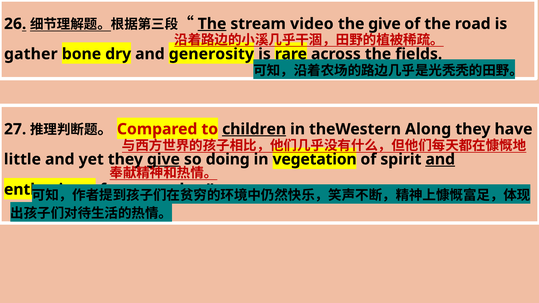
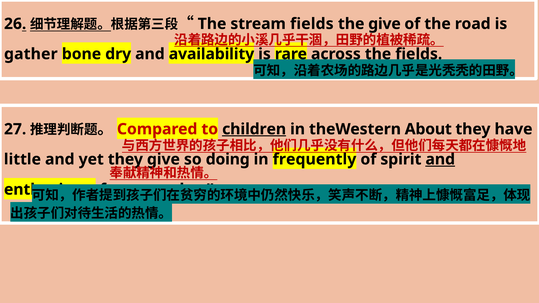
The at (212, 24) underline: present -> none
stream video: video -> fields
generosity: generosity -> availability
Along: Along -> About
give at (163, 159) underline: present -> none
vegetation: vegetation -> frequently
